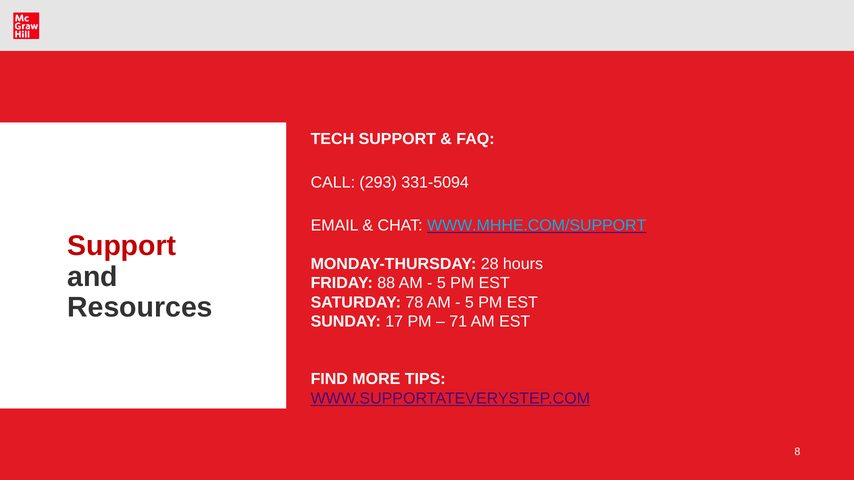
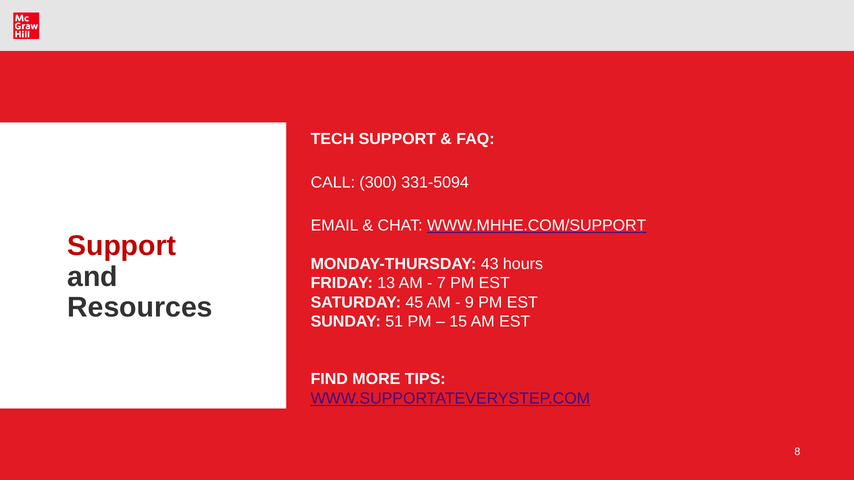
293: 293 -> 300
WWW.MHHE.COM/SUPPORT colour: light blue -> white
28: 28 -> 43
88: 88 -> 13
5 at (441, 283): 5 -> 7
78: 78 -> 45
5 at (469, 303): 5 -> 9
17: 17 -> 51
71: 71 -> 15
